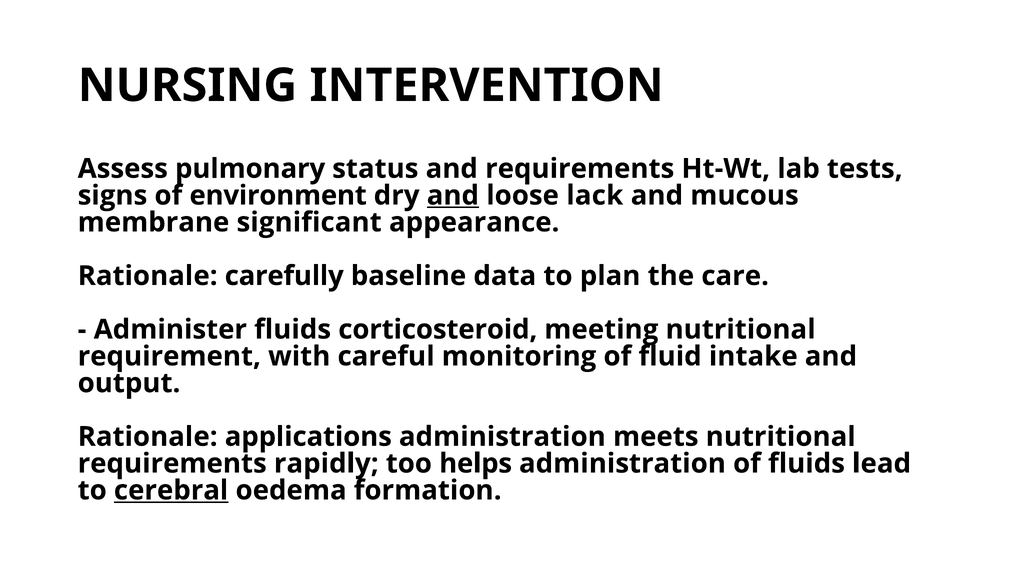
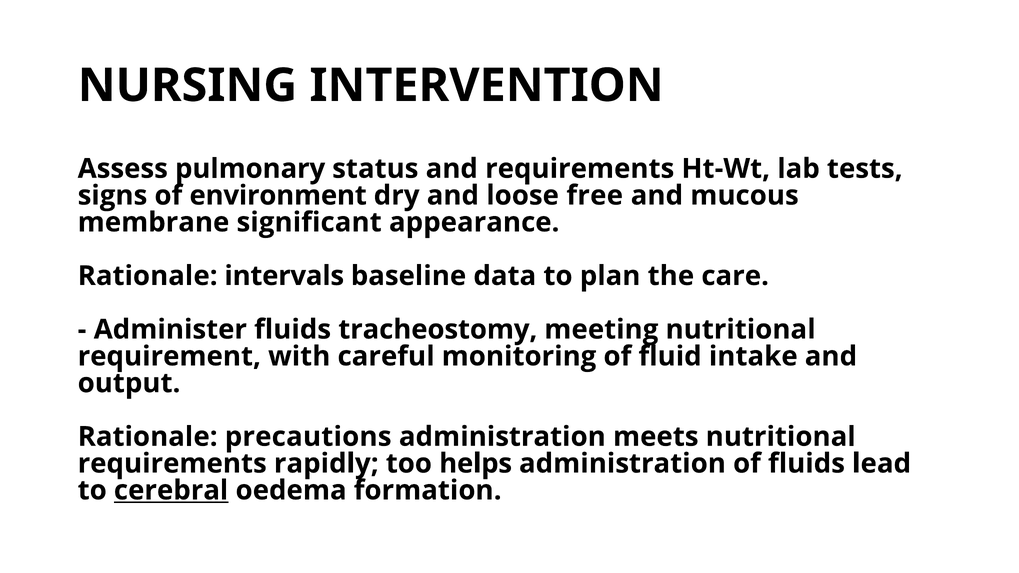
and at (453, 196) underline: present -> none
lack: lack -> free
carefully: carefully -> intervals
corticosteroid: corticosteroid -> tracheostomy
applications: applications -> precautions
